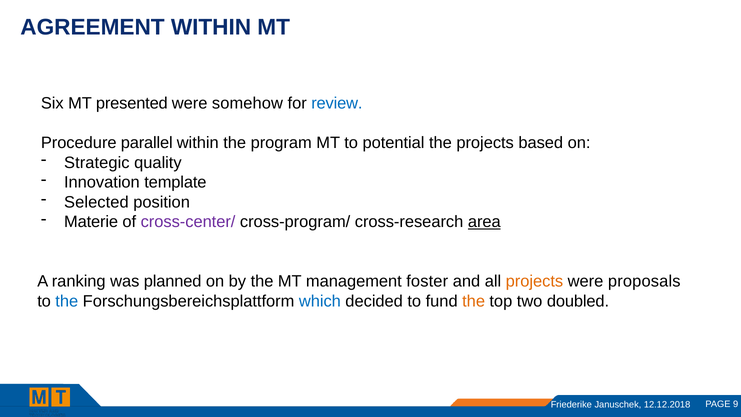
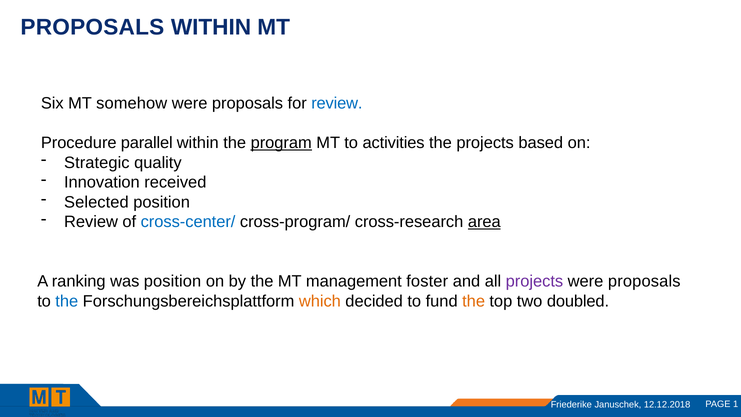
AGREEMENT at (93, 27): AGREEMENT -> PROPOSALS
presented: presented -> somehow
somehow at (247, 103): somehow -> proposals
program underline: none -> present
potential: potential -> activities
template: template -> received
Materie at (91, 222): Materie -> Review
cross-center/ colour: purple -> blue
was planned: planned -> position
projects at (534, 281) colour: orange -> purple
which colour: blue -> orange
9: 9 -> 1
